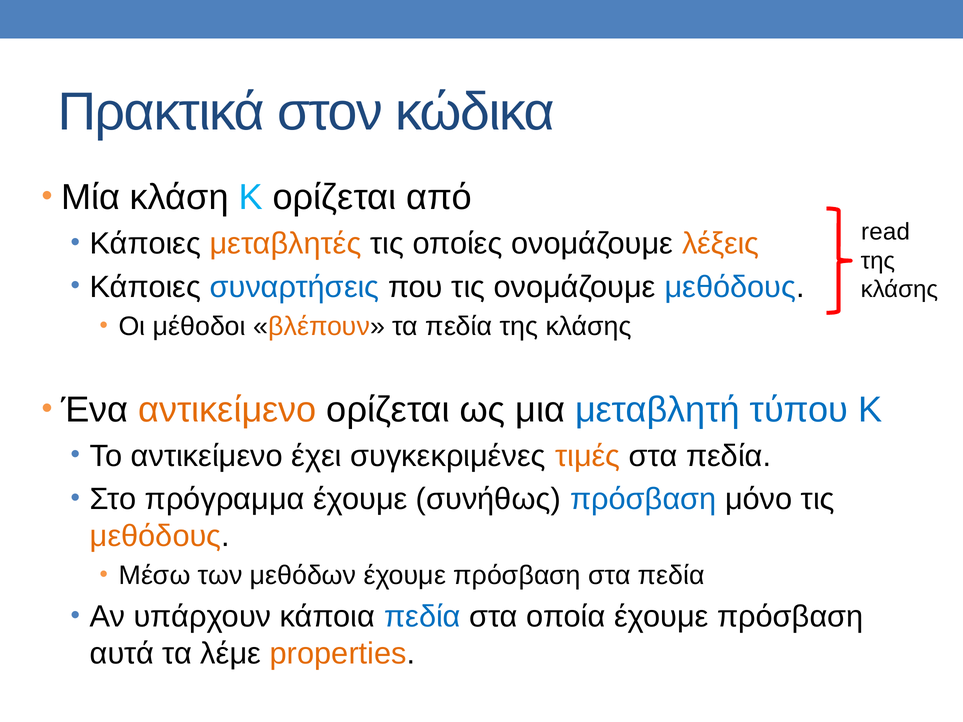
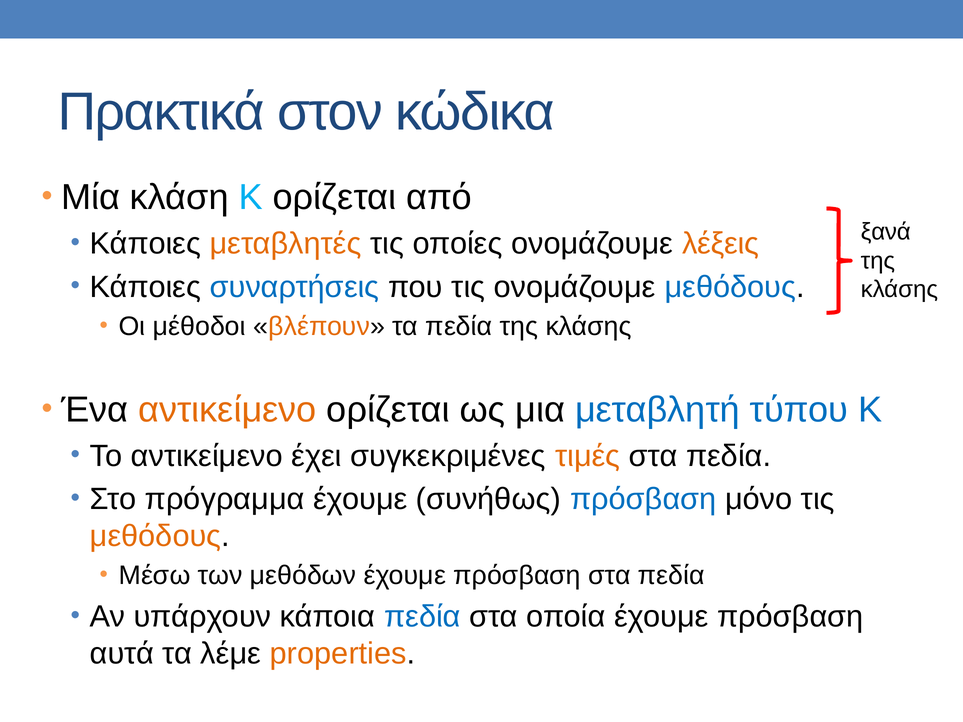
read: read -> ξανά
